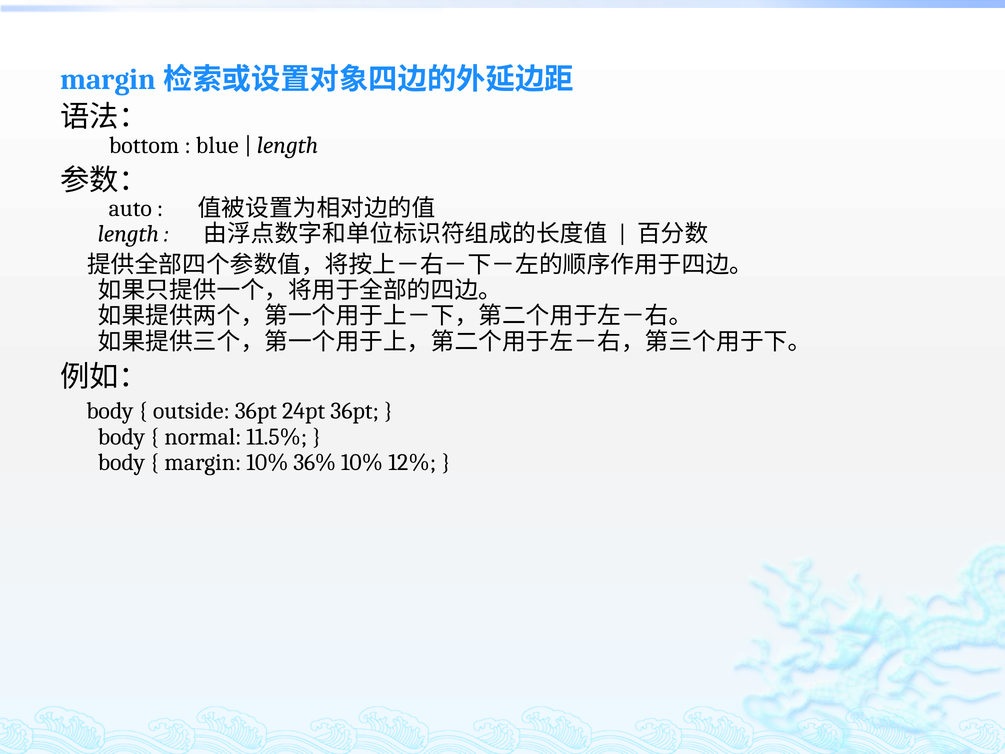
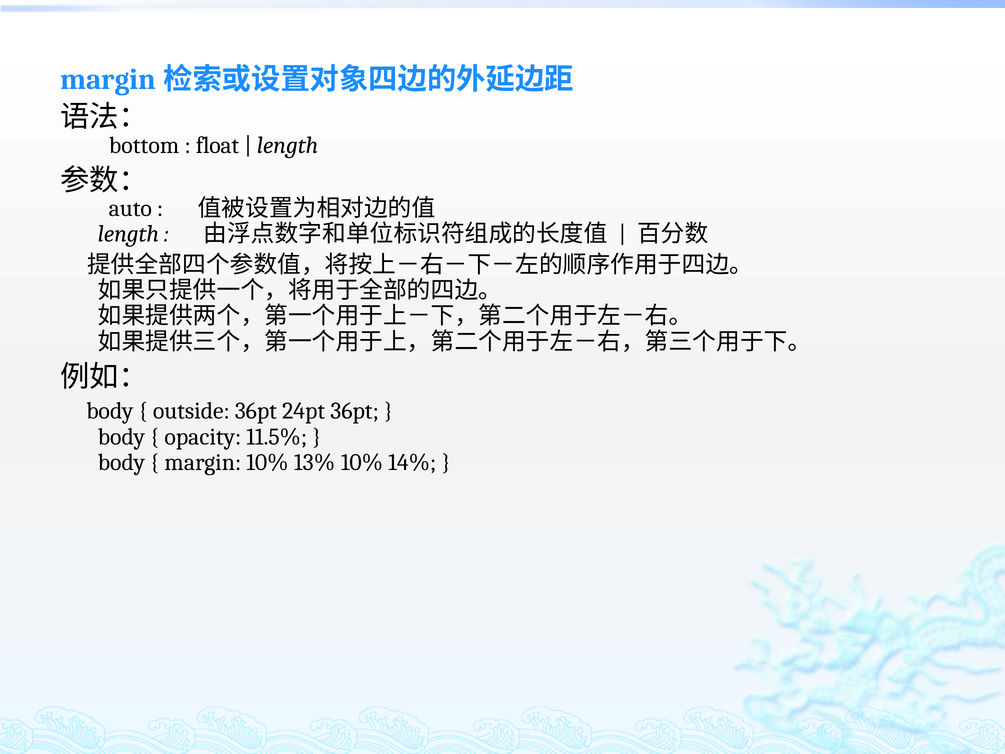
blue: blue -> float
normal: normal -> opacity
36%: 36% -> 13%
12%: 12% -> 14%
